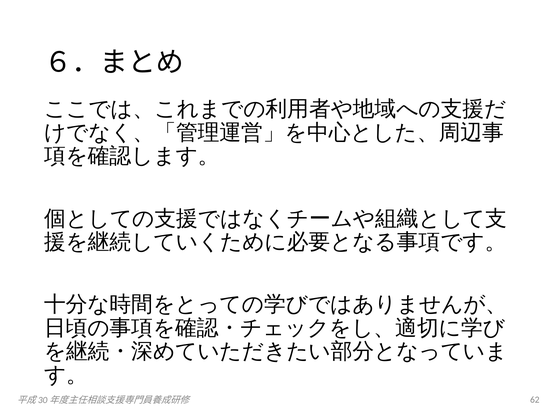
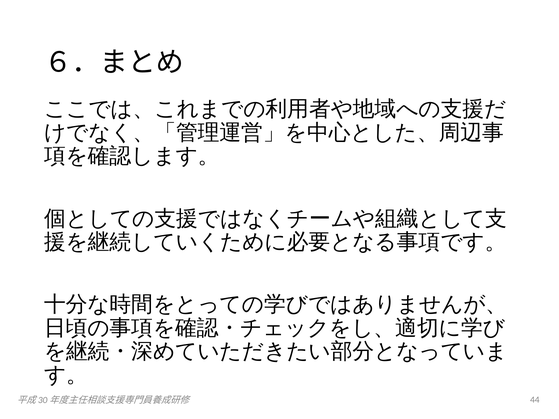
62: 62 -> 44
